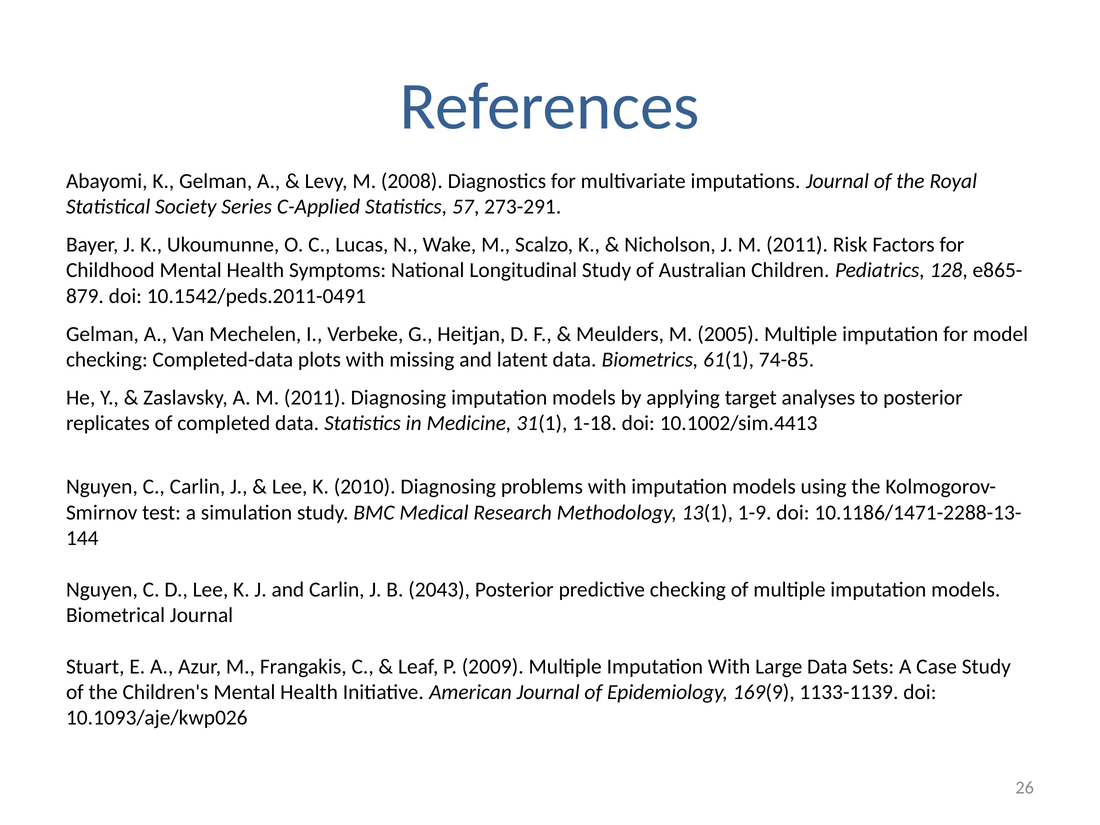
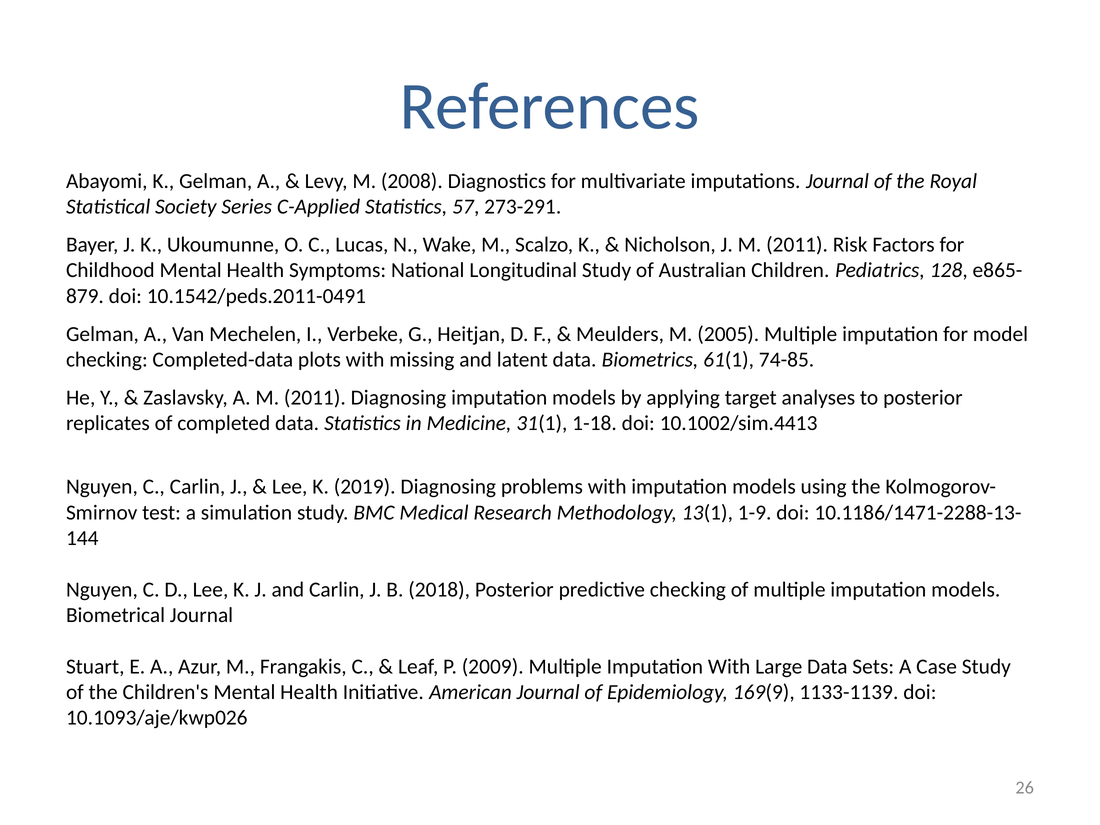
2010: 2010 -> 2019
2043: 2043 -> 2018
